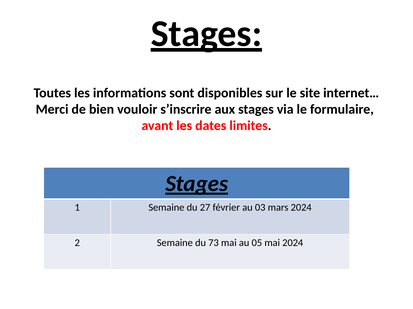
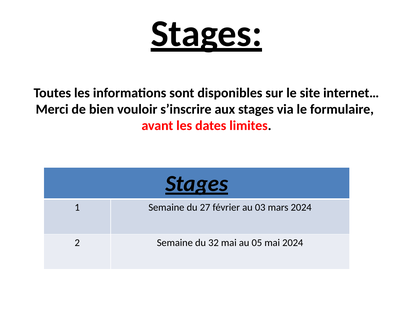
73: 73 -> 32
